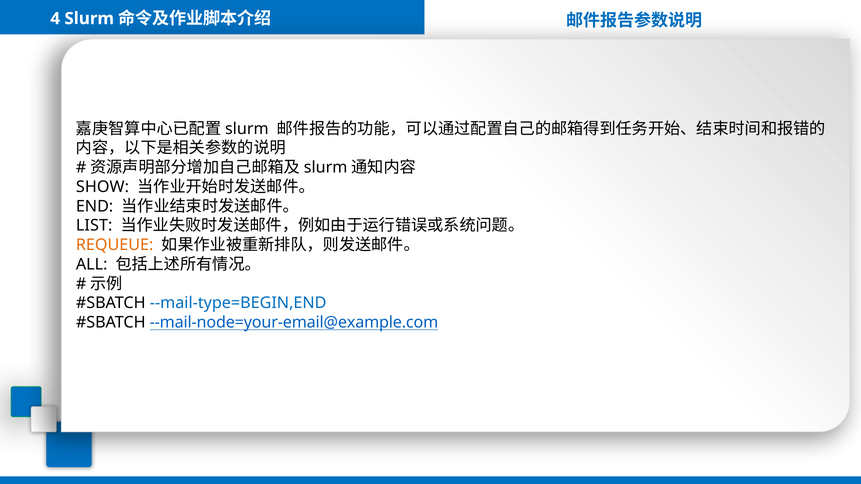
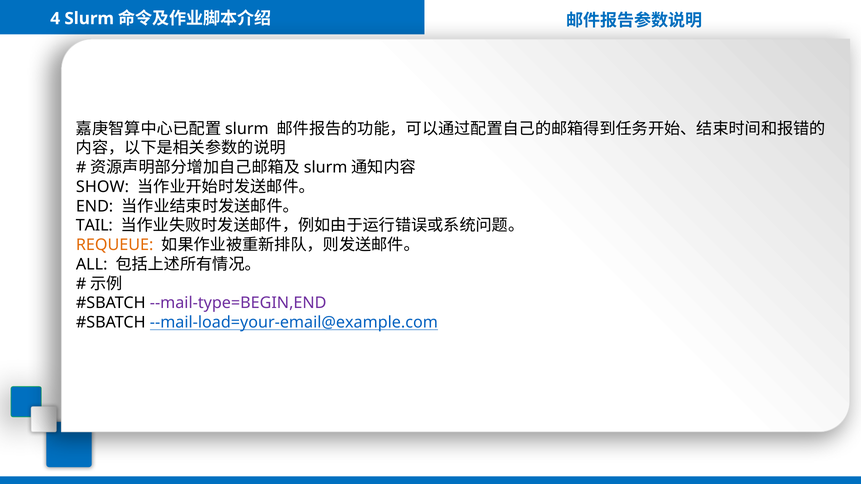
LIST: LIST -> TAIL
--mail-type=BEGIN,END colour: blue -> purple
--mail-node=your-email@example.com: --mail-node=your-email@example.com -> --mail-load=your-email@example.com
